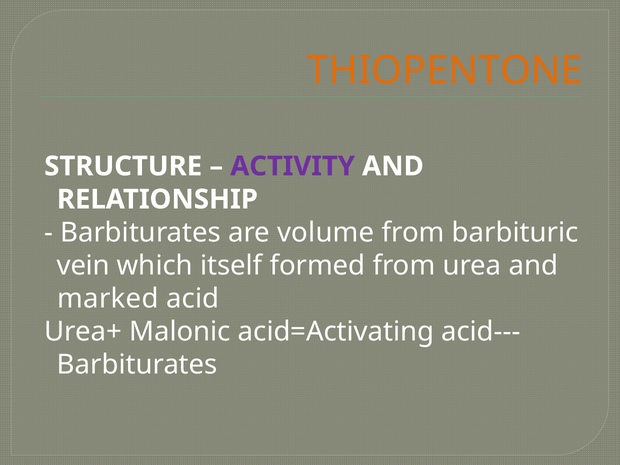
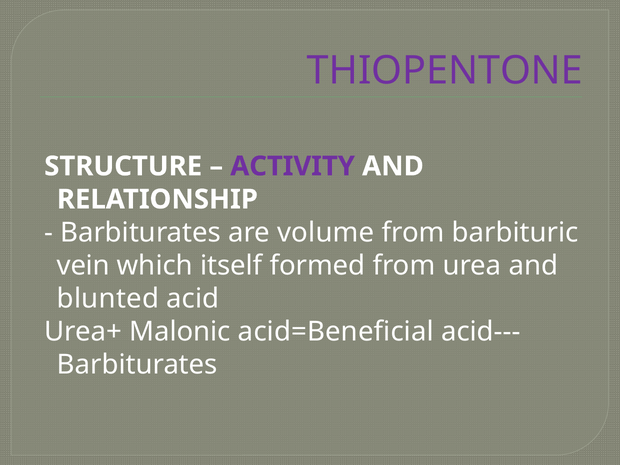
THIOPENTONE colour: orange -> purple
marked: marked -> blunted
acid=Activating: acid=Activating -> acid=Beneficial
